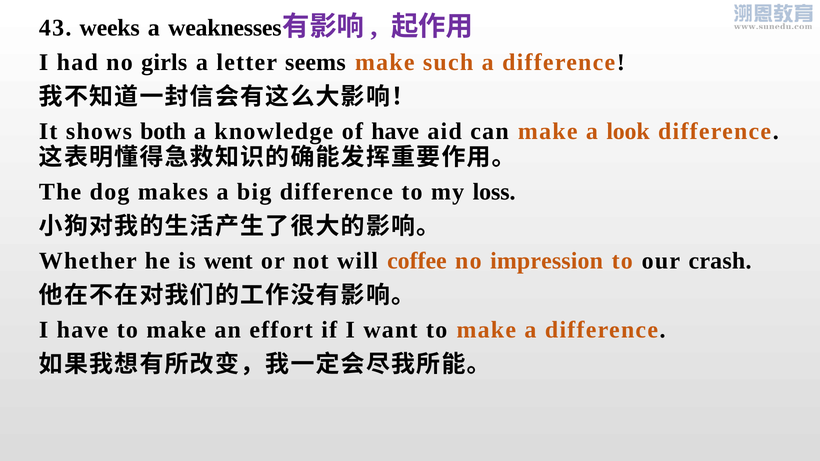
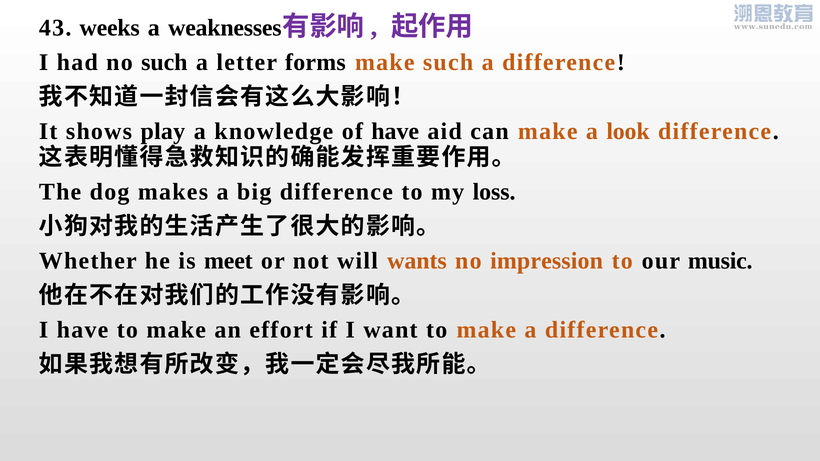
no girls: girls -> such
seems: seems -> forms
both: both -> play
went: went -> meet
coffee: coffee -> wants
crash: crash -> music
